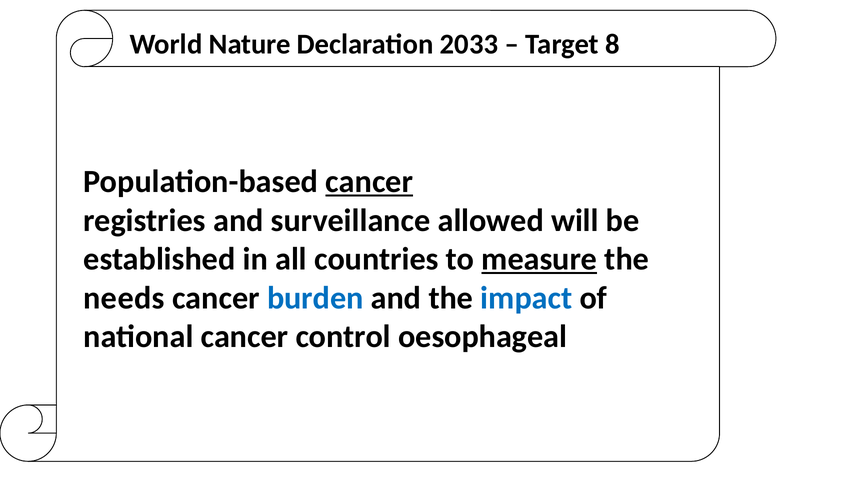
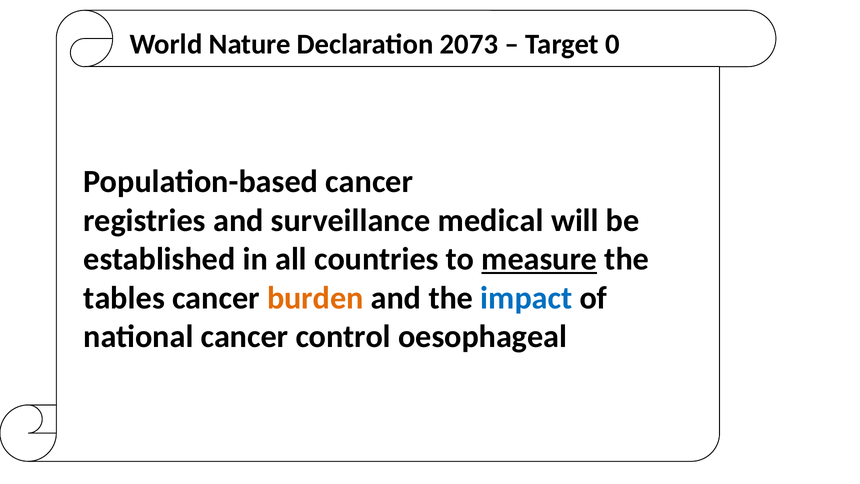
2033: 2033 -> 2073
8: 8 -> 0
cancer at (369, 182) underline: present -> none
allowed: allowed -> medical
needs: needs -> tables
burden colour: blue -> orange
